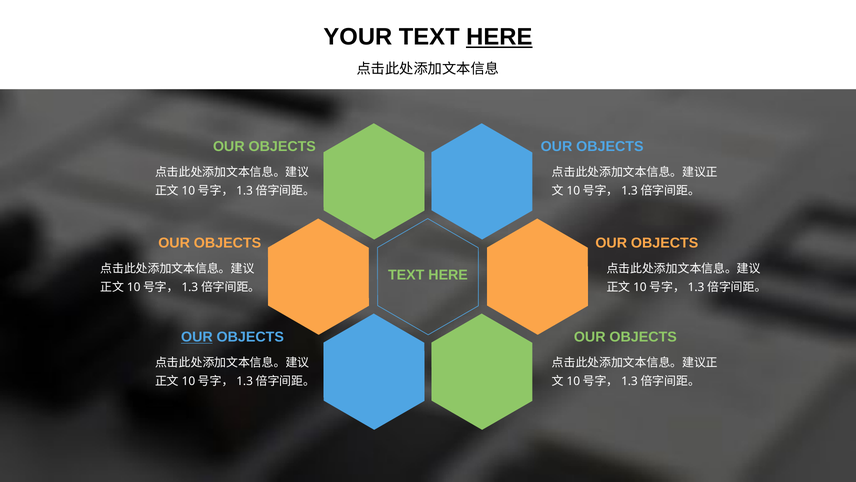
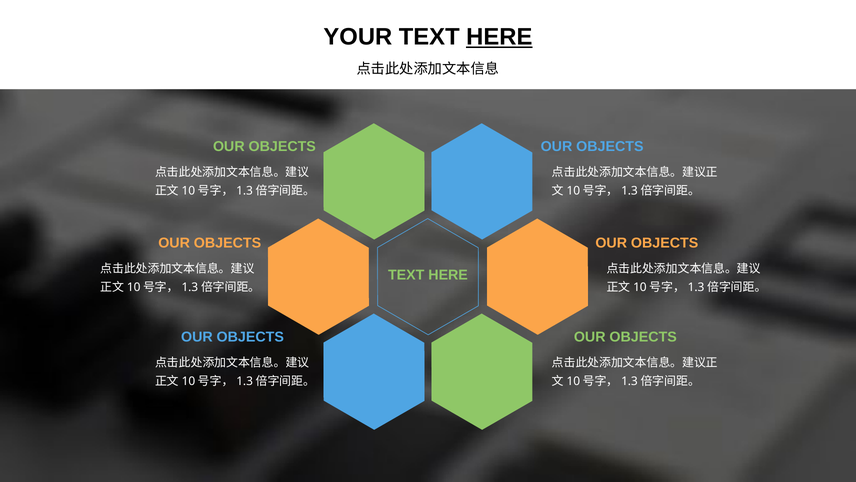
OUR at (197, 337) underline: present -> none
